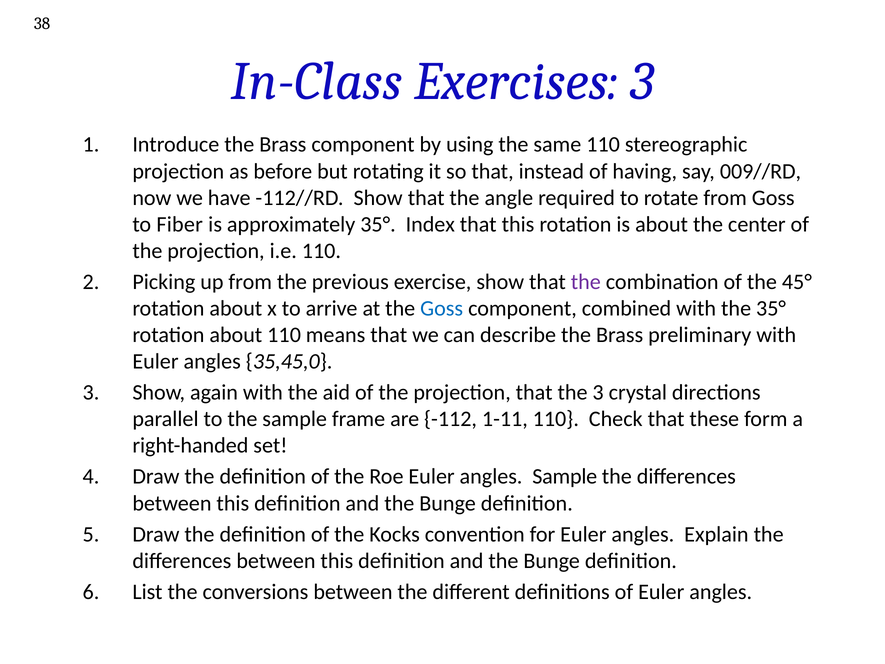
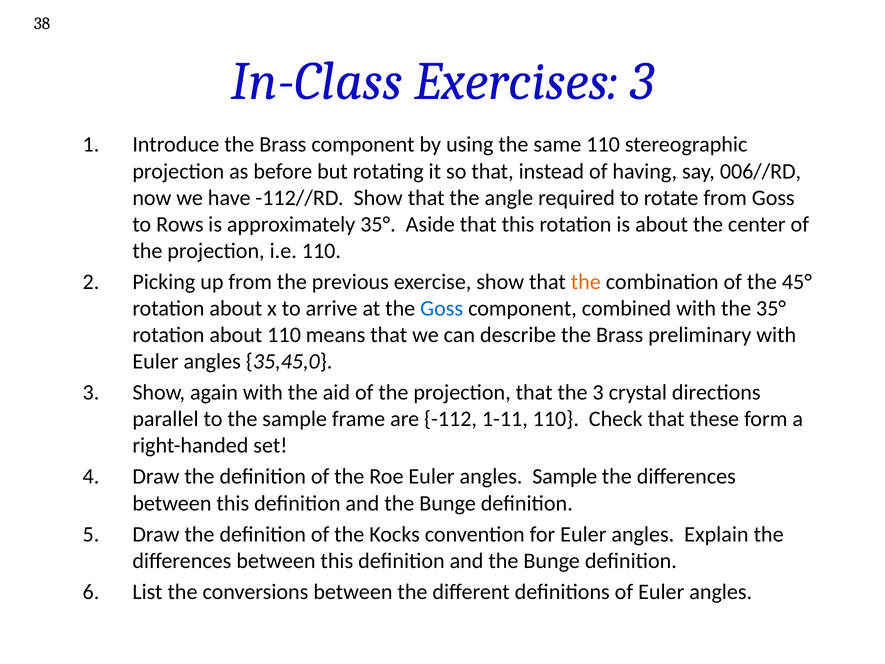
009//RD: 009//RD -> 006//RD
Fiber: Fiber -> Rows
Index: Index -> Aside
the at (586, 282) colour: purple -> orange
